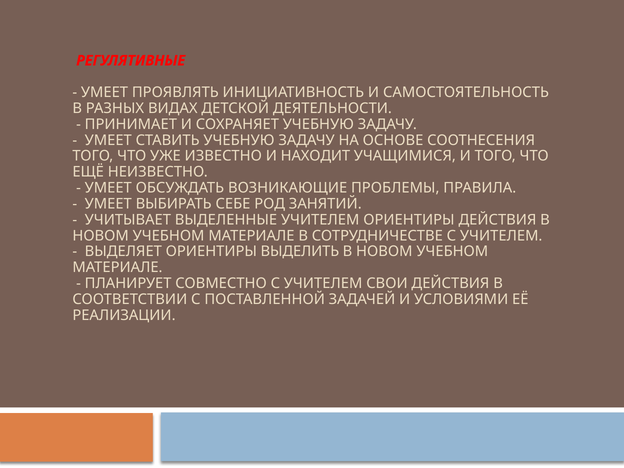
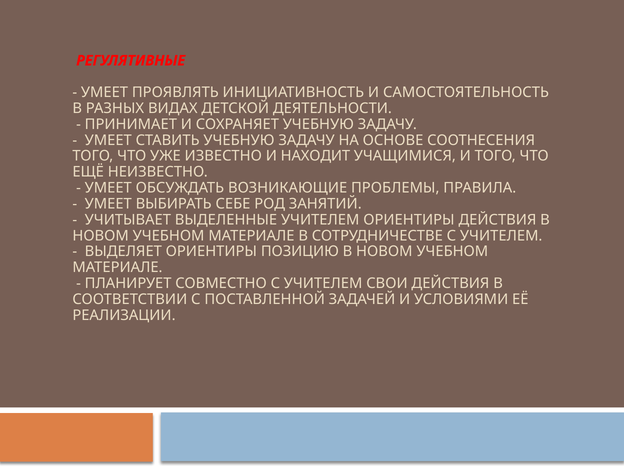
ВЫДЕЛИТЬ: ВЫДЕЛИТЬ -> ПОЗИЦИЮ
